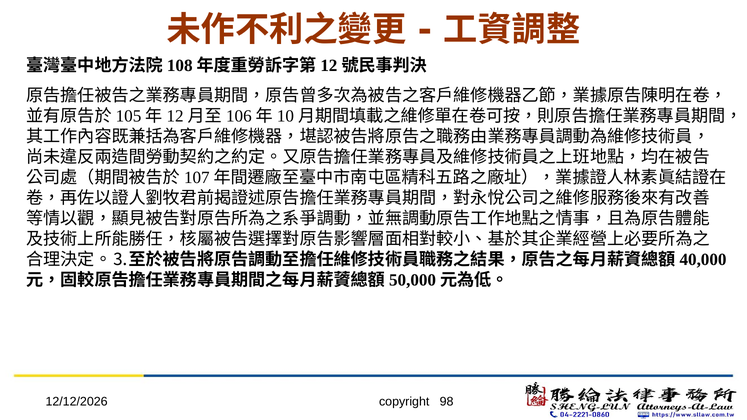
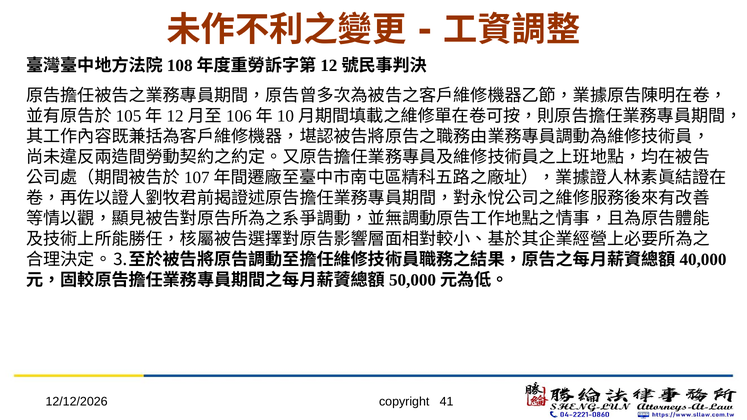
98: 98 -> 41
